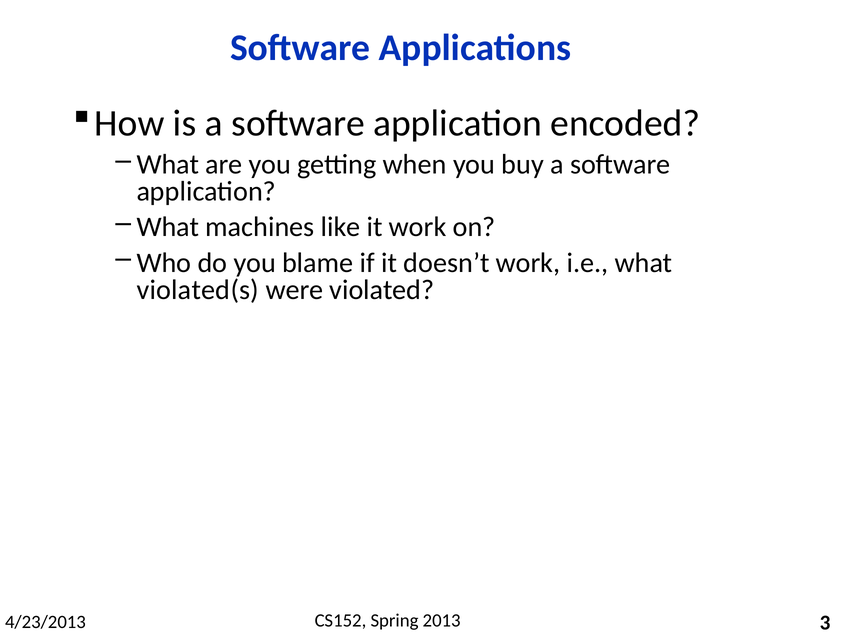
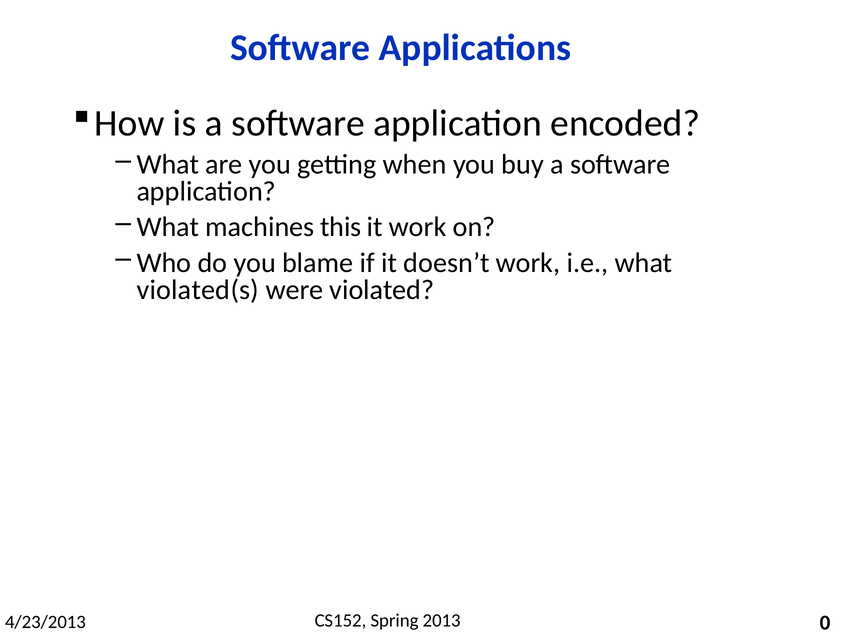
like: like -> this
3: 3 -> 0
